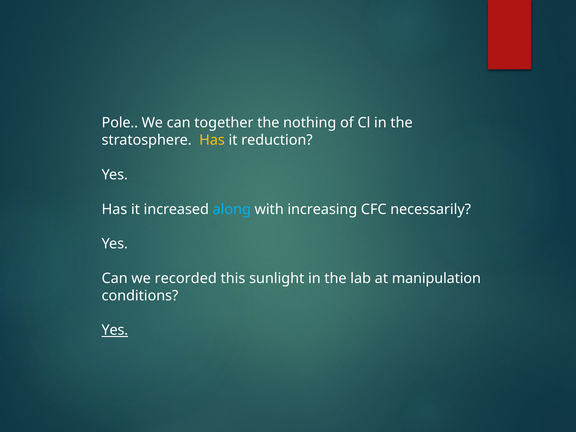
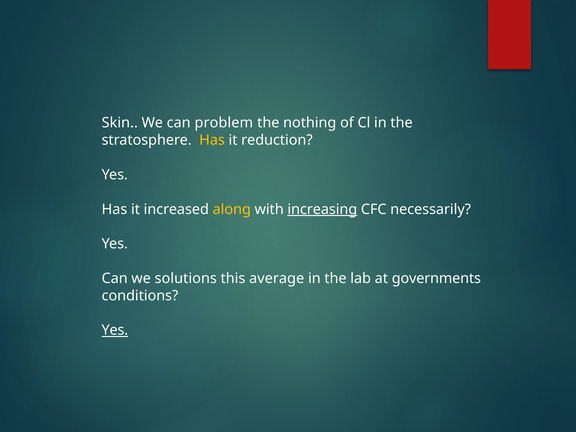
Pole: Pole -> Skin
together: together -> problem
along colour: light blue -> yellow
increasing underline: none -> present
recorded: recorded -> solutions
sunlight: sunlight -> average
manipulation: manipulation -> governments
